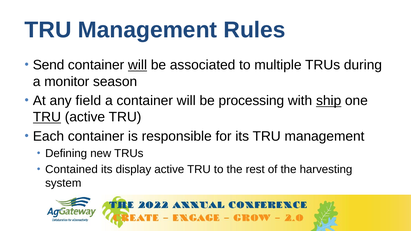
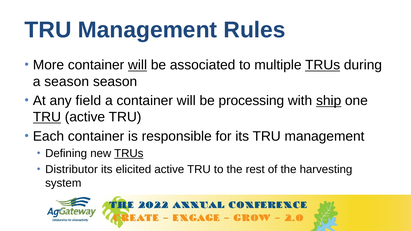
Send: Send -> More
TRUs at (323, 65) underline: none -> present
a monitor: monitor -> season
TRUs at (129, 154) underline: none -> present
Contained: Contained -> Distributor
display: display -> elicited
